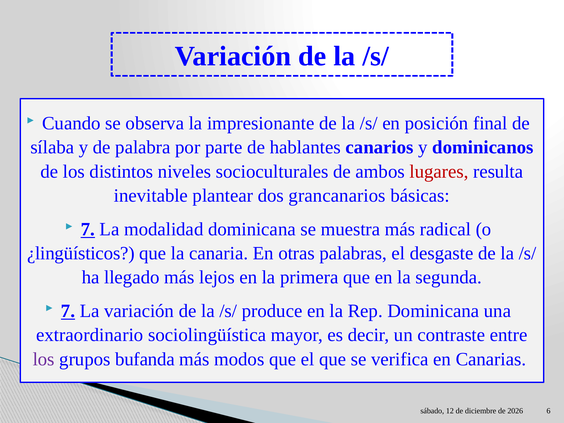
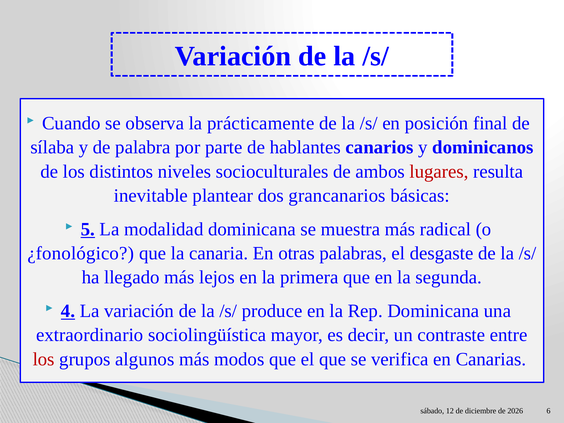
impresionante: impresionante -> prácticamente
7 at (88, 229): 7 -> 5
¿lingüísticos: ¿lingüísticos -> ¿fonológico
7 at (68, 311): 7 -> 4
los at (44, 359) colour: purple -> red
bufanda: bufanda -> algunos
